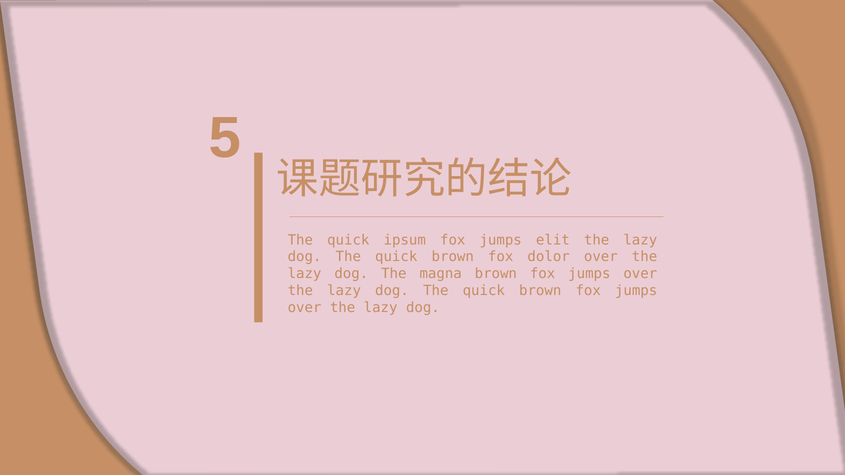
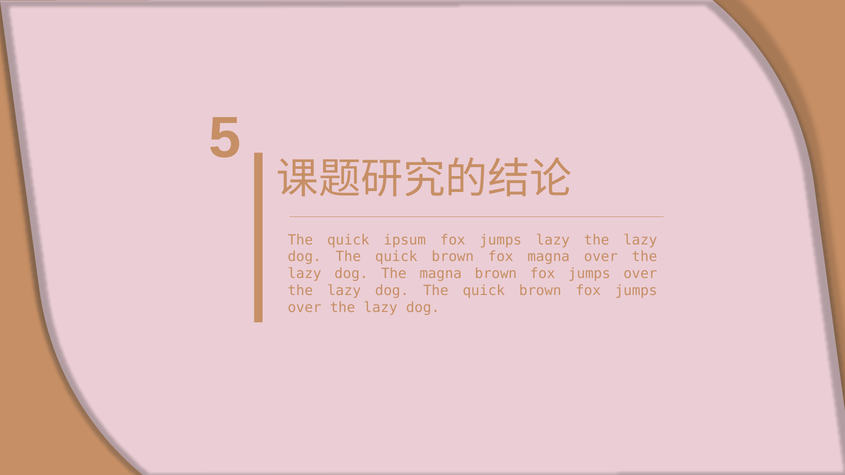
jumps elit: elit -> lazy
fox dolor: dolor -> magna
